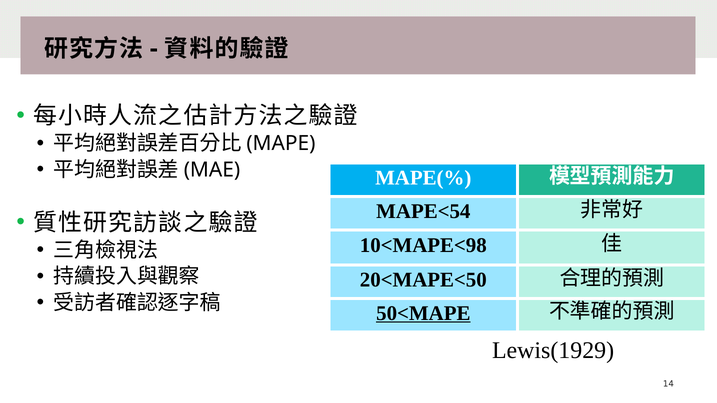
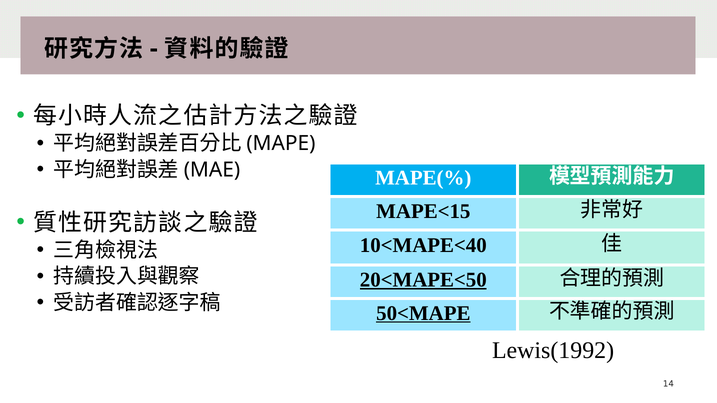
MAPE<54: MAPE<54 -> MAPE<15
10<MAPE<98: 10<MAPE<98 -> 10<MAPE<40
20<MAPE<50 underline: none -> present
Lewis(1929: Lewis(1929 -> Lewis(1992
